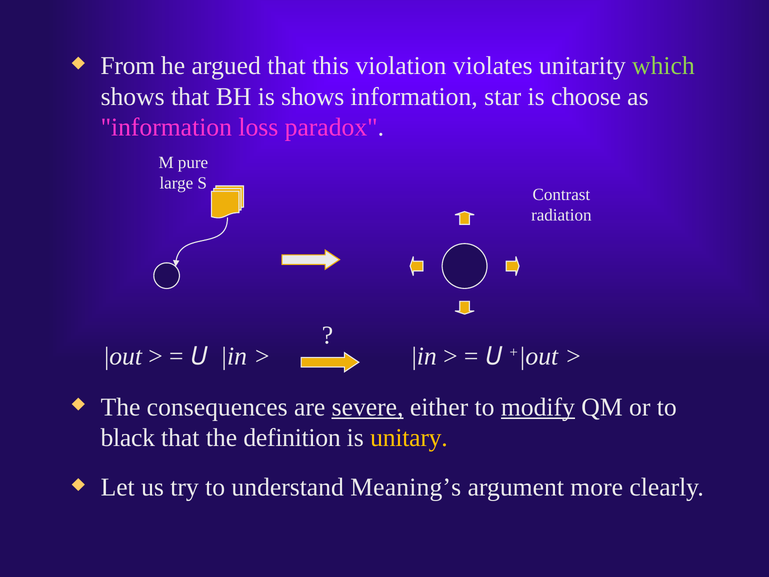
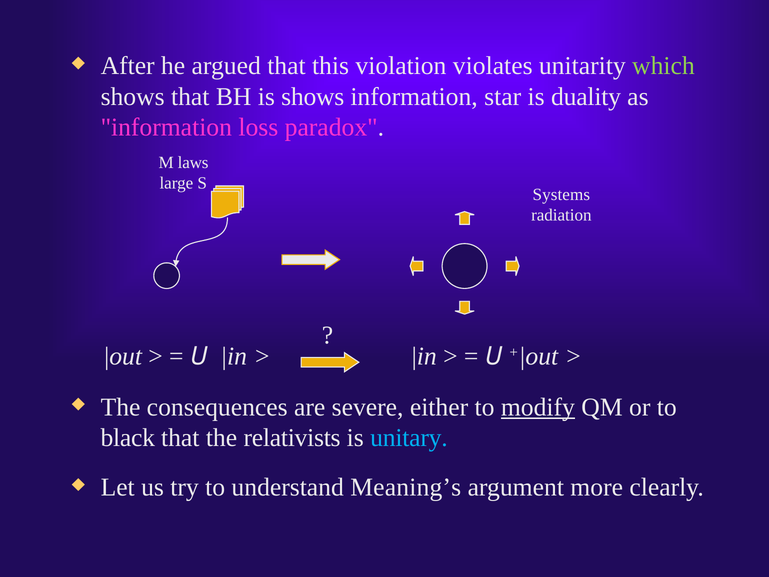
From: From -> After
choose: choose -> duality
pure: pure -> laws
Contrast: Contrast -> Systems
severe underline: present -> none
definition: definition -> relativists
unitary colour: yellow -> light blue
